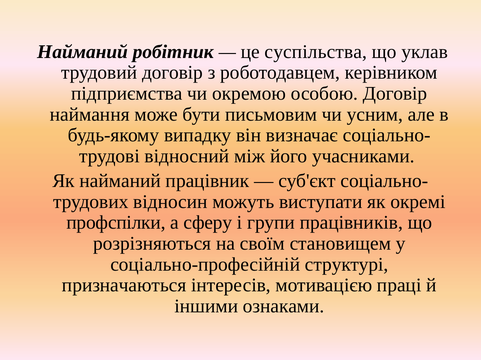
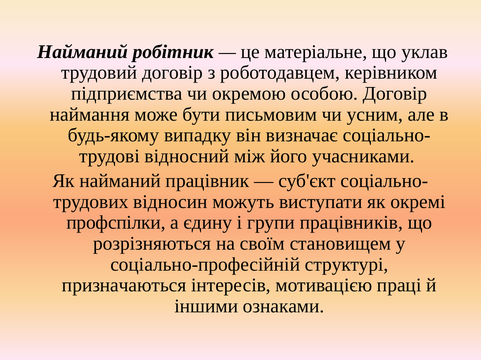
суспільства: суспільства -> матеріальне
сферу: сферу -> єдину
